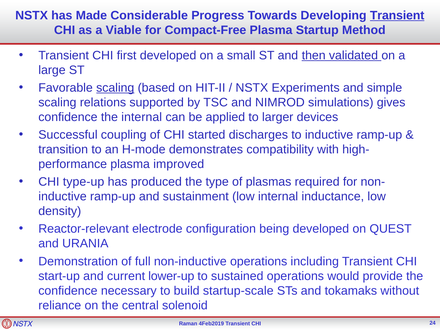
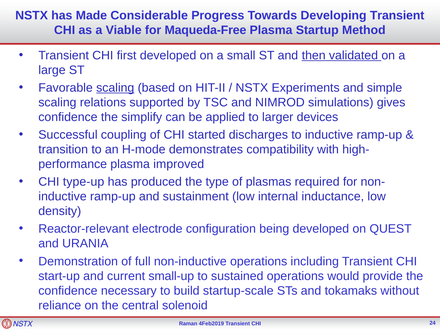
Transient at (397, 16) underline: present -> none
Compact-Free: Compact-Free -> Maqueda-Free
the internal: internal -> simplify
lower-up: lower-up -> small-up
